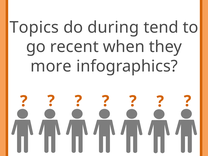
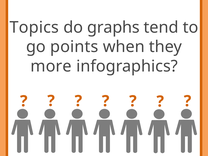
during: during -> graphs
recent: recent -> points
